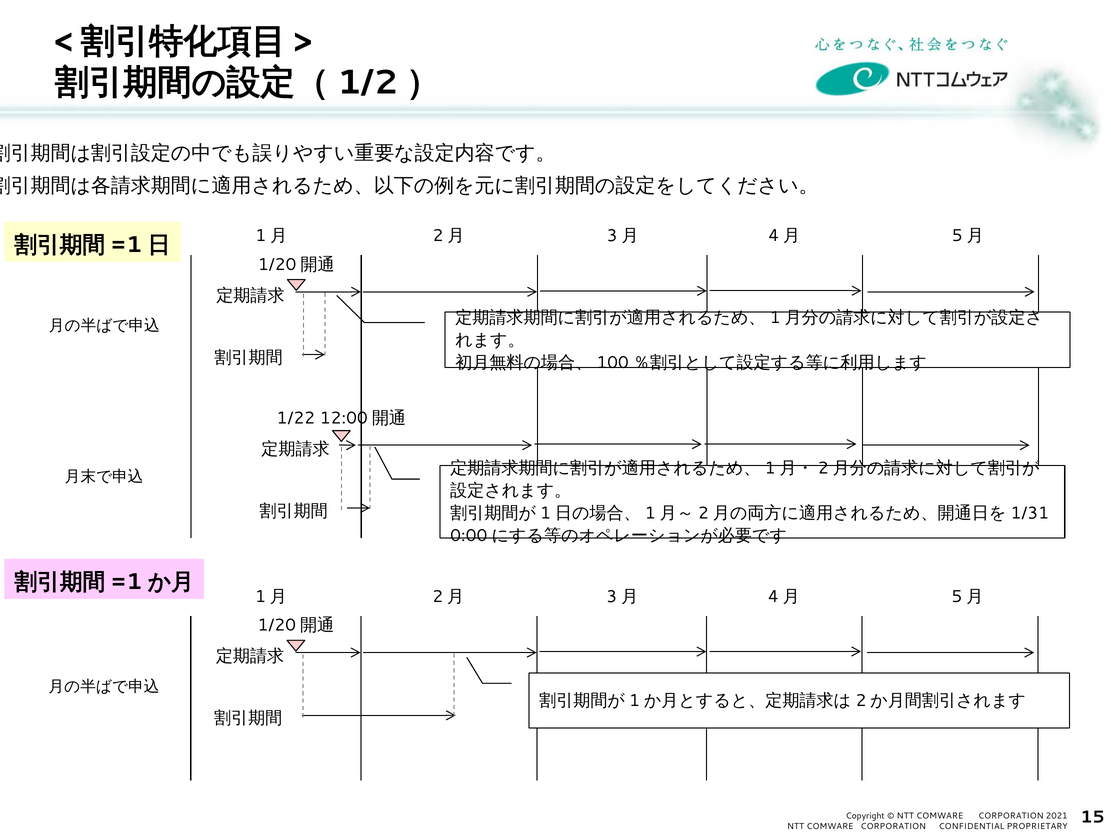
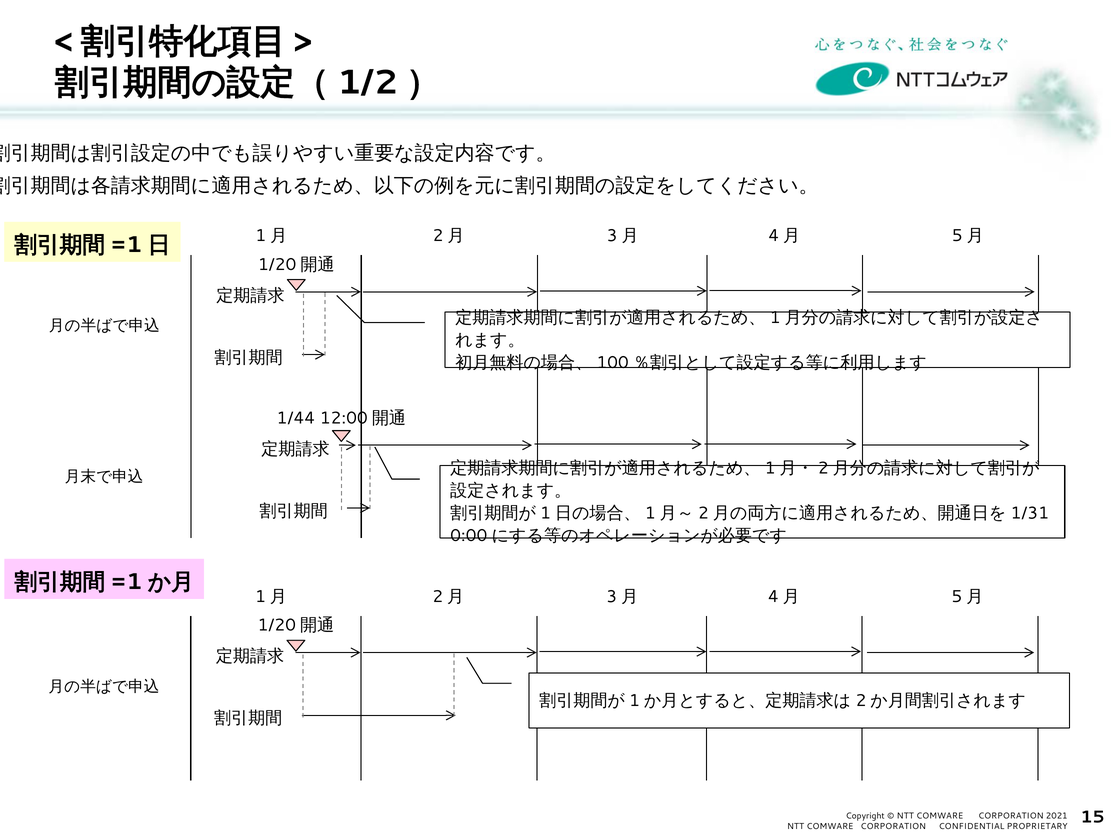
1/22: 1/22 -> 1/44
